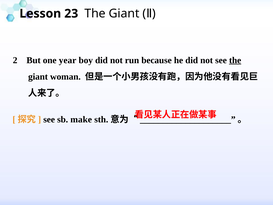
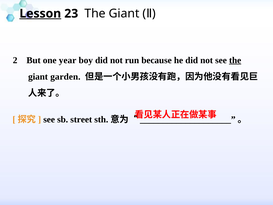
Lesson underline: none -> present
woman: woman -> garden
make: make -> street
